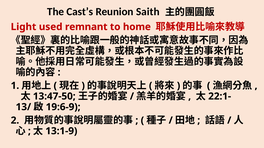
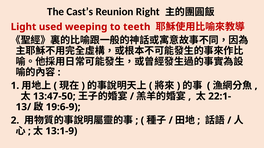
Saith: Saith -> Right
remnant: remnant -> weeping
home: home -> teeth
